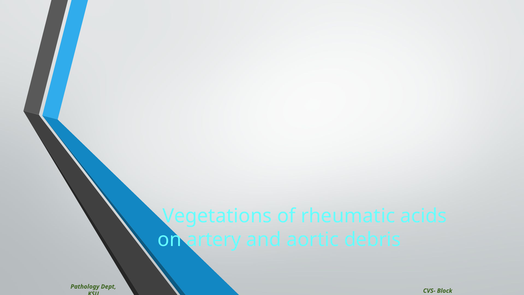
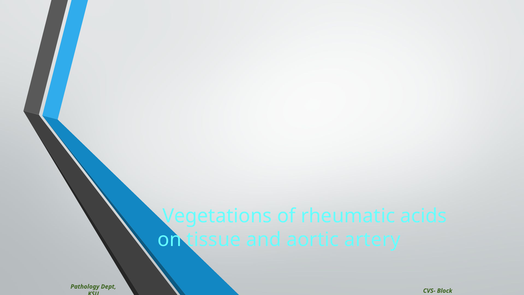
artery: artery -> tissue
debris: debris -> artery
